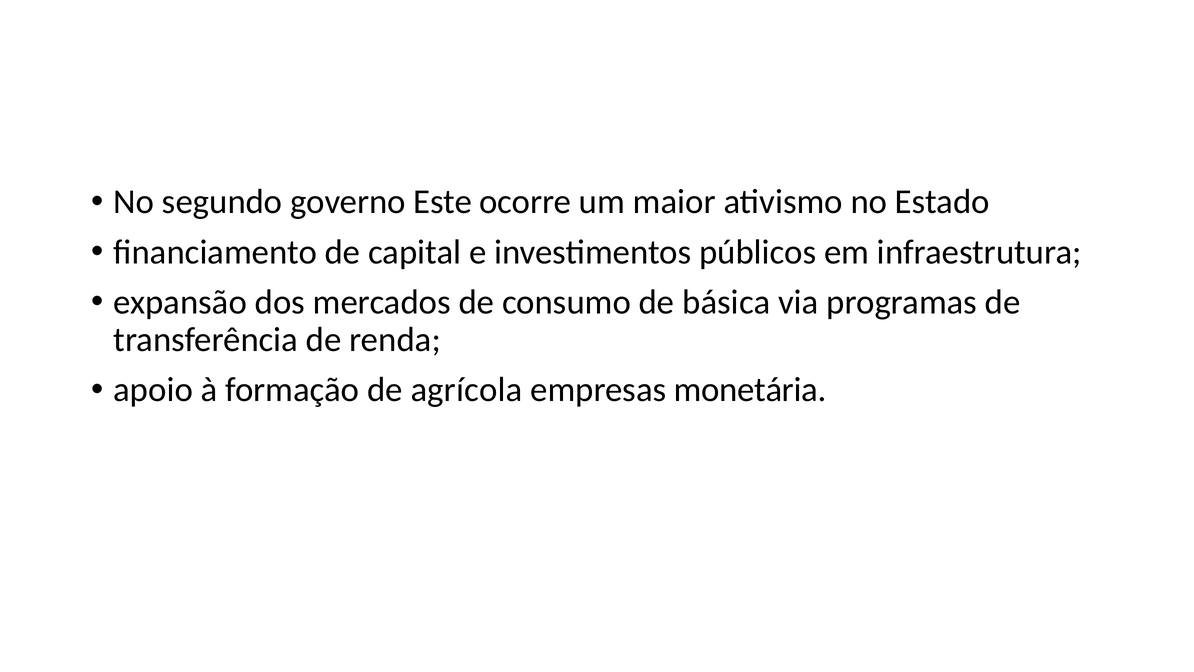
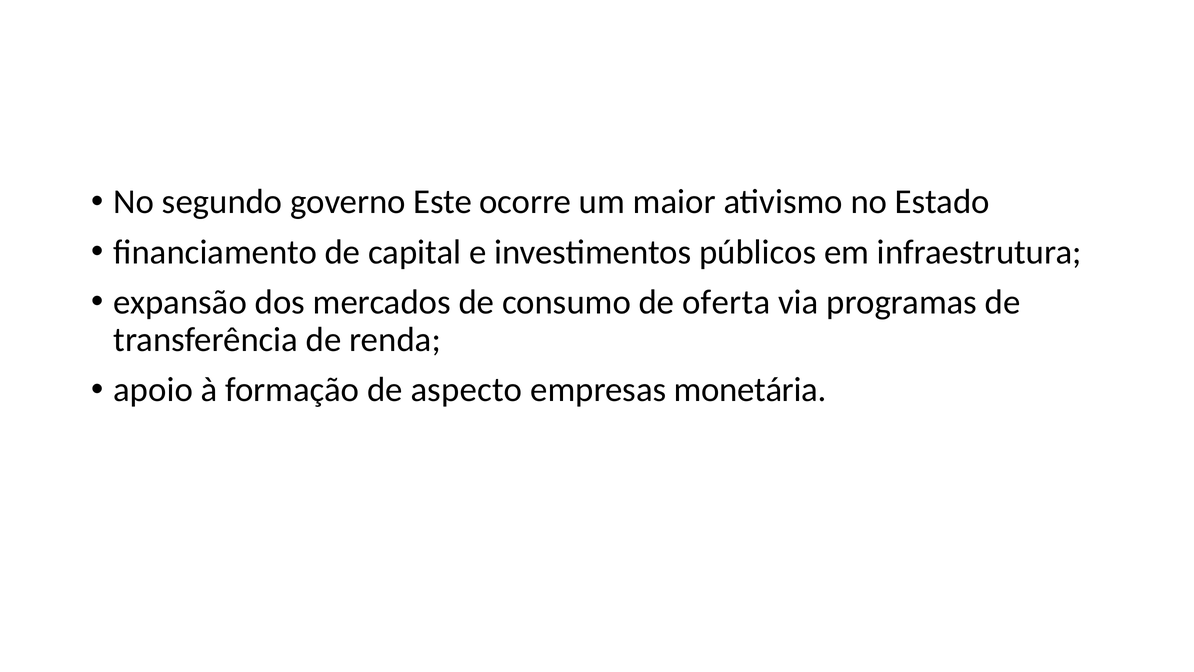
básica: básica -> oferta
agrícola: agrícola -> aspecto
